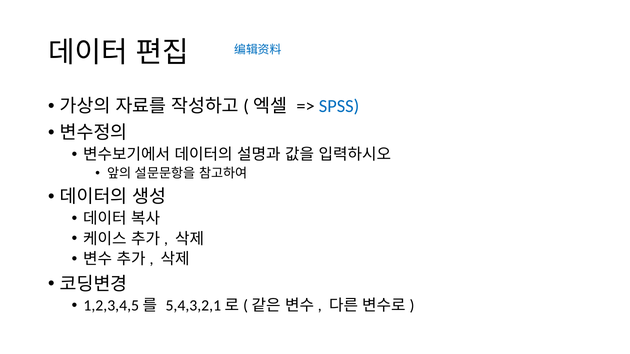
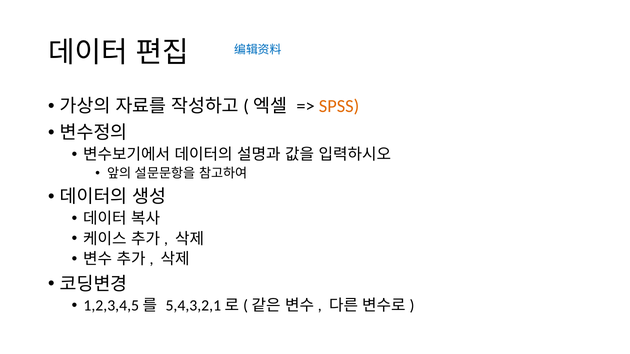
SPSS colour: blue -> orange
